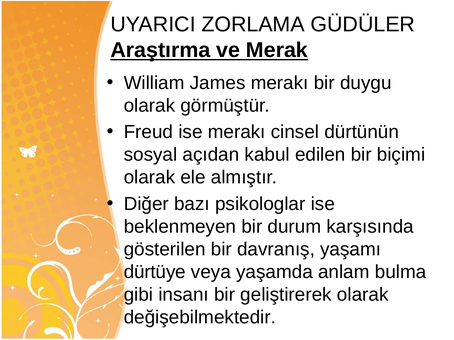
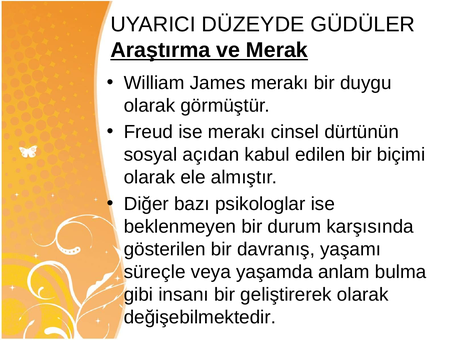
ZORLAMA: ZORLAMA -> DÜZEYDE
dürtüye: dürtüye -> süreçle
